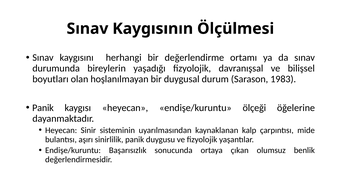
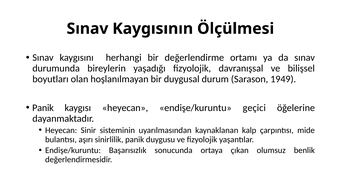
1983: 1983 -> 1949
ölçeği: ölçeği -> geçici
